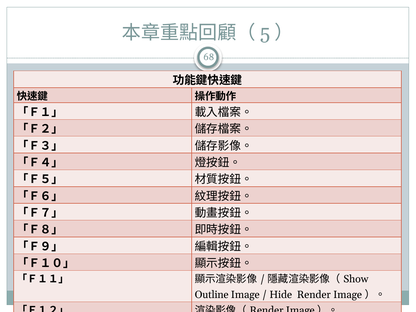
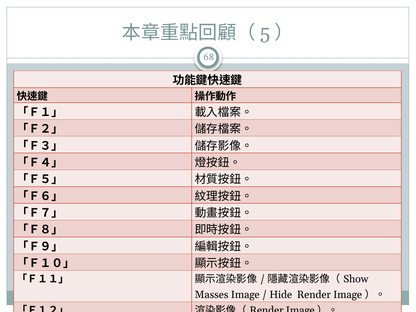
Outline: Outline -> Masses
